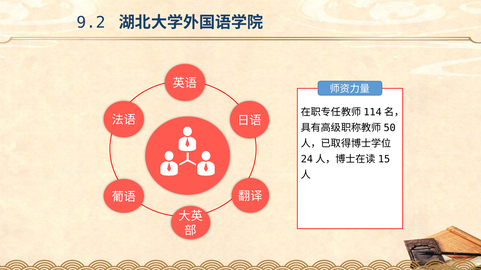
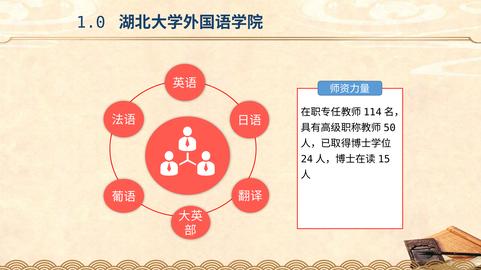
9.2: 9.2 -> 1.0
